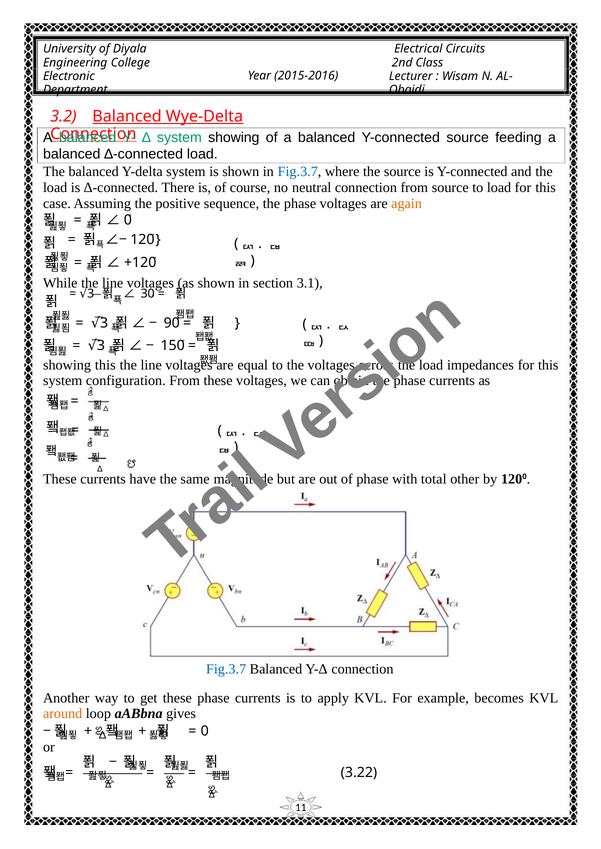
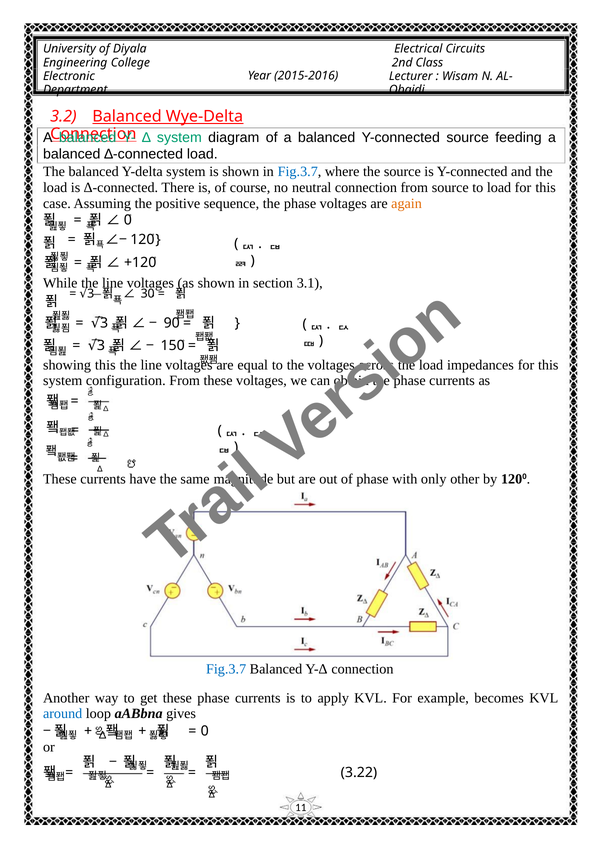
system showing: showing -> diagram
total: total -> only
around colour: orange -> blue
